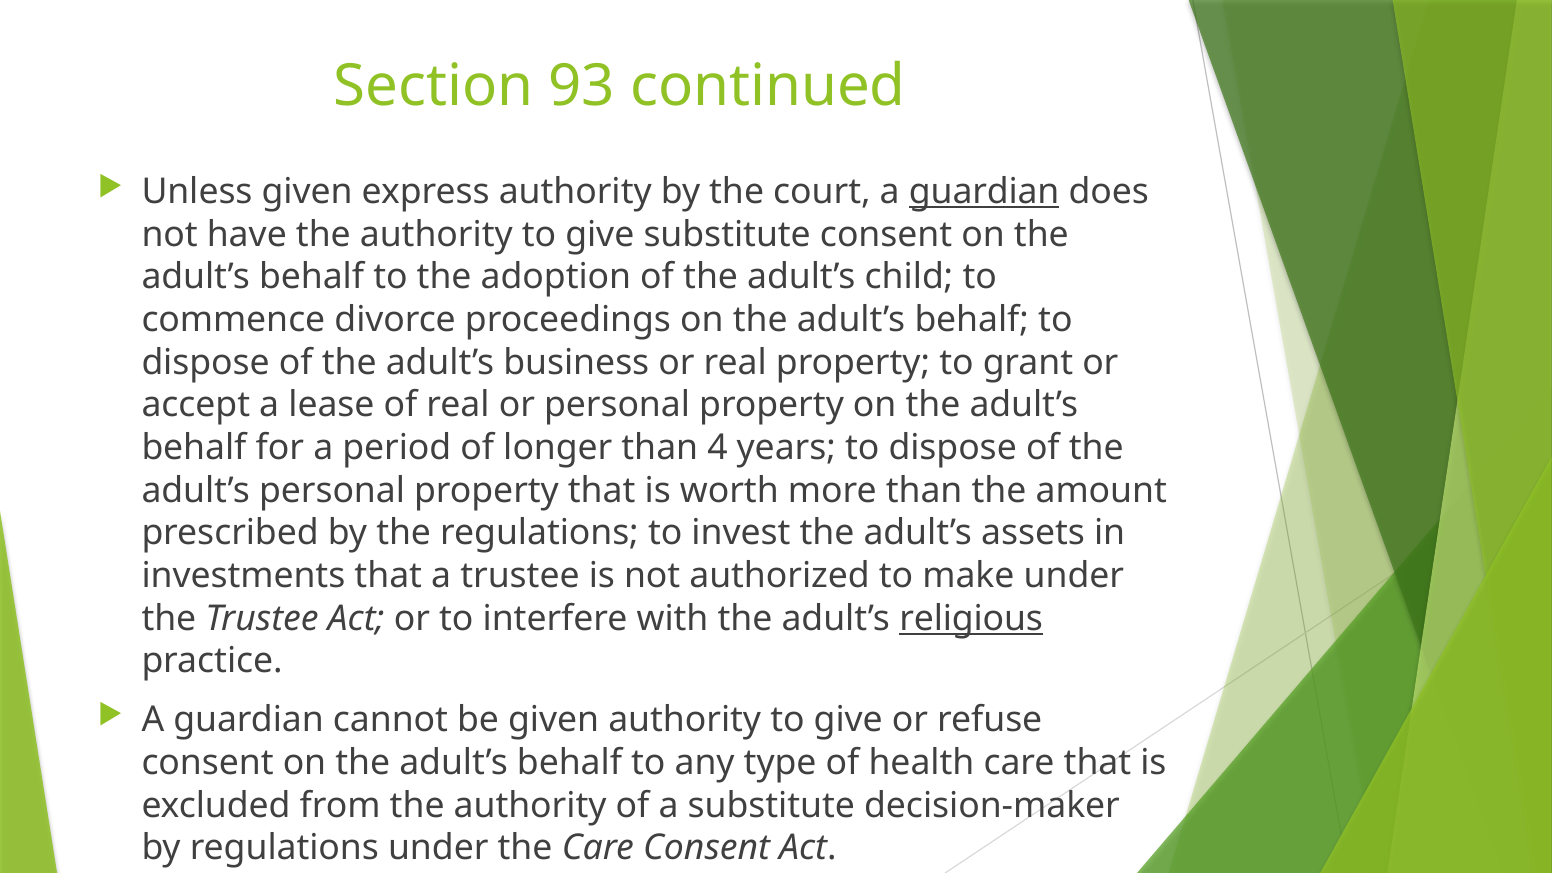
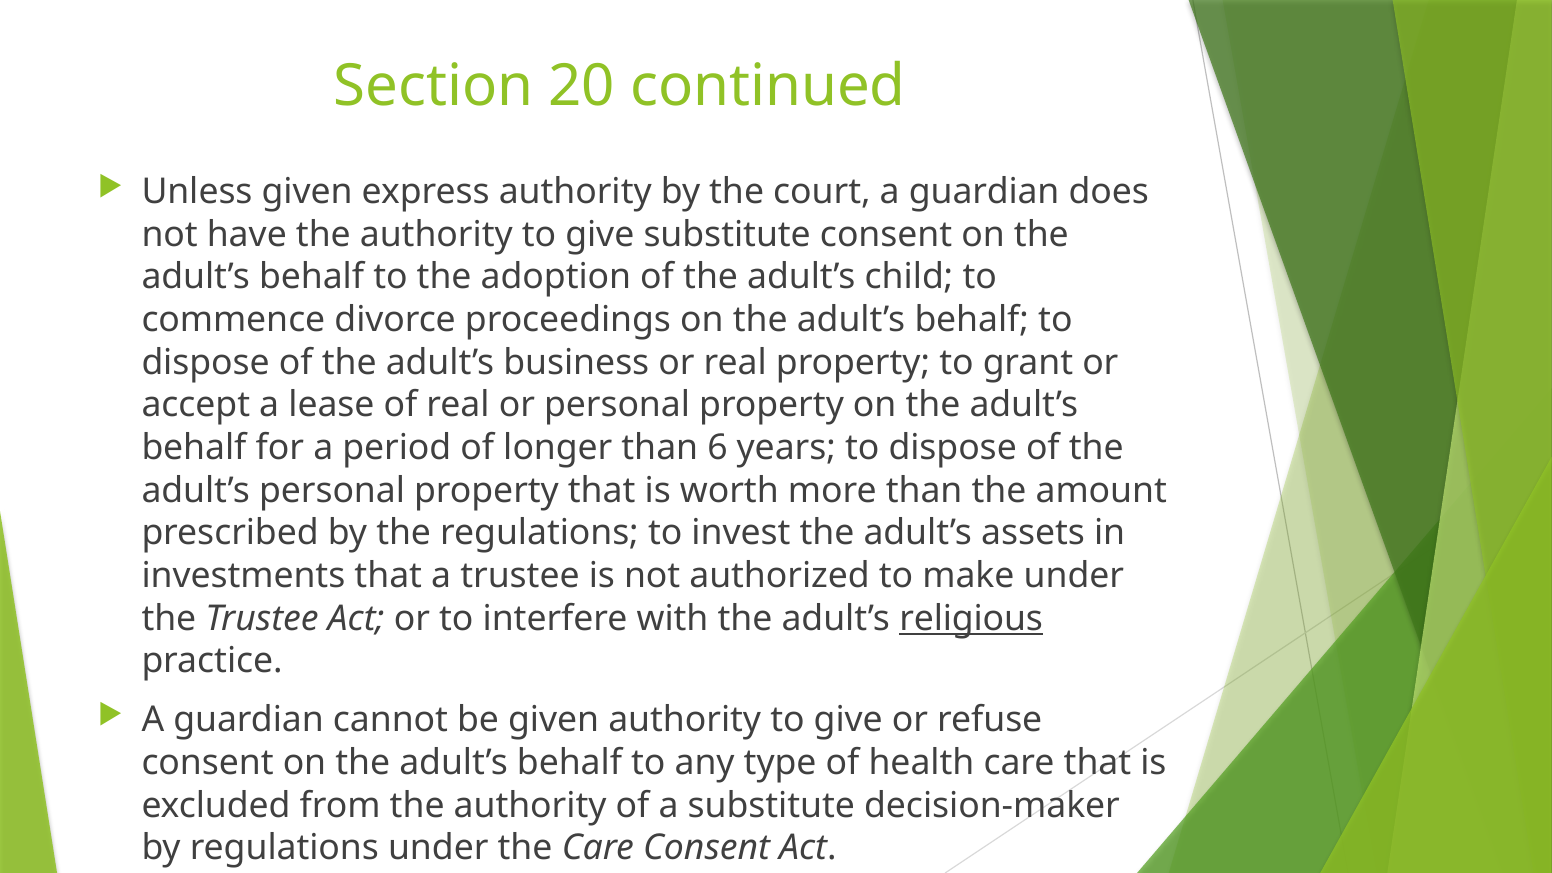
93: 93 -> 20
guardian at (984, 192) underline: present -> none
4: 4 -> 6
